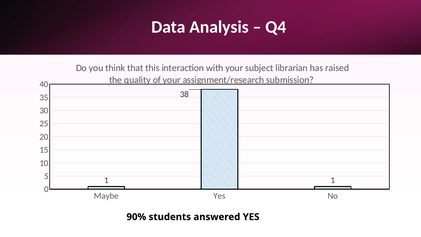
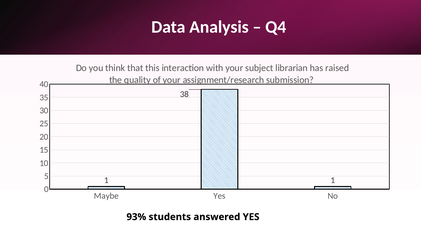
90%: 90% -> 93%
